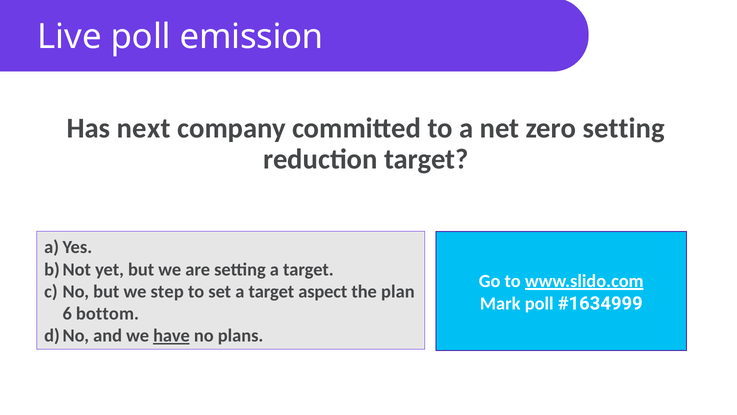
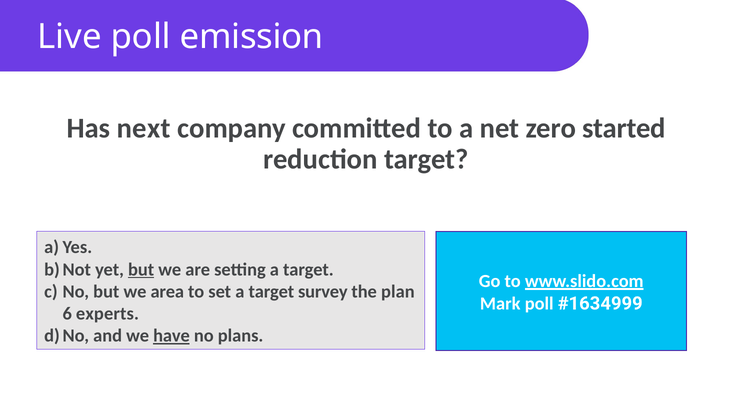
zero setting: setting -> started
but at (141, 269) underline: none -> present
step: step -> area
aspect: aspect -> survey
bottom: bottom -> experts
